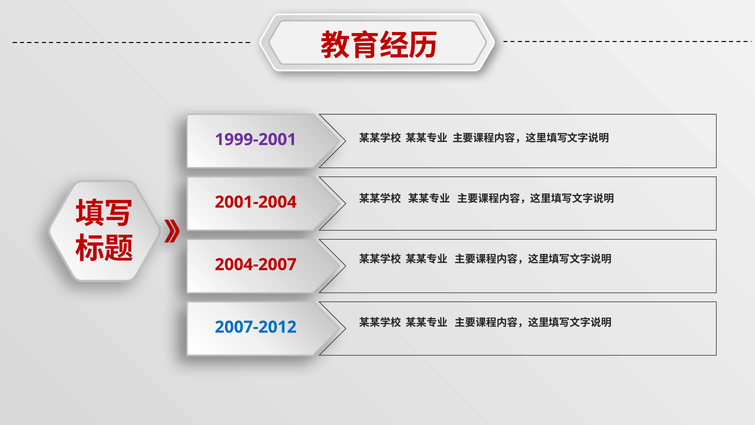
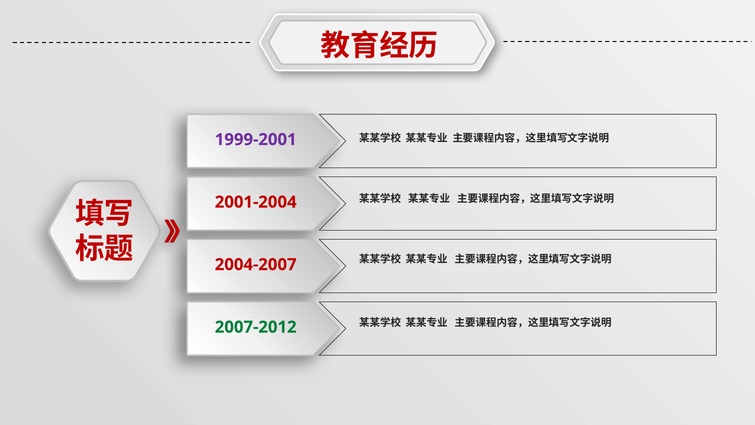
2007-2012 colour: blue -> green
